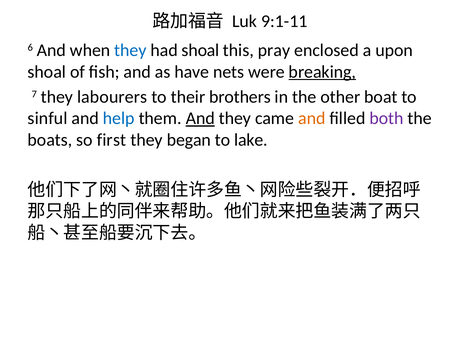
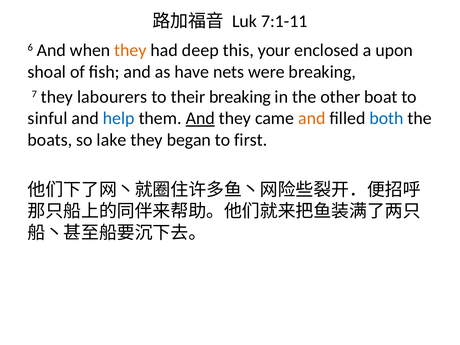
9:1-11: 9:1-11 -> 7:1-11
they at (130, 50) colour: blue -> orange
had shoal: shoal -> deep
pray: pray -> your
breaking at (322, 72) underline: present -> none
their brothers: brothers -> breaking
both colour: purple -> blue
first: first -> lake
lake: lake -> first
